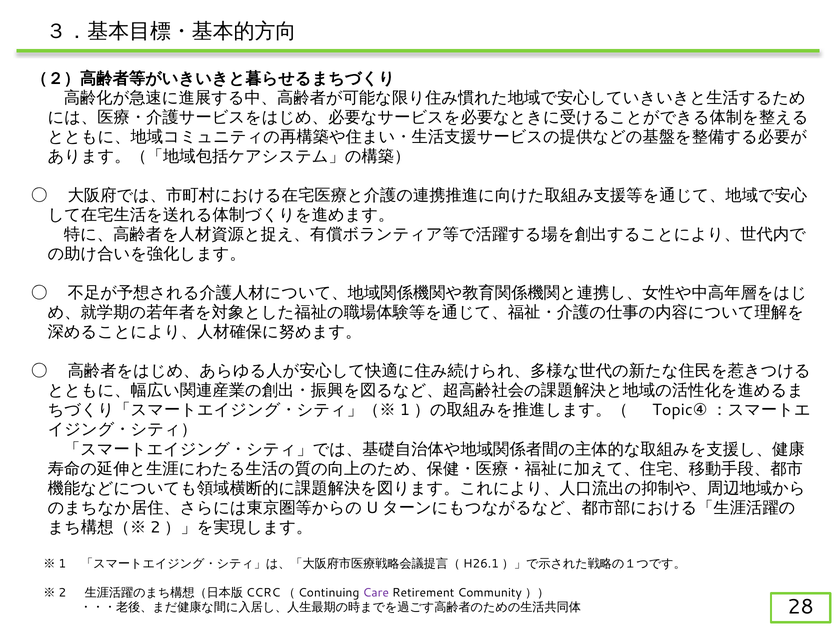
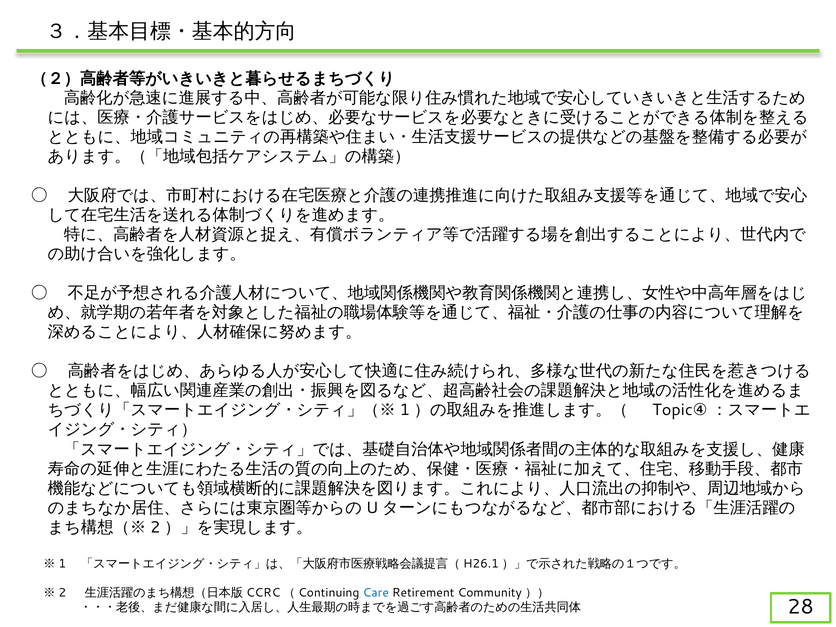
Care colour: purple -> blue
